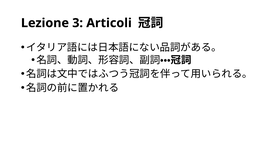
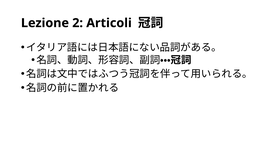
3: 3 -> 2
